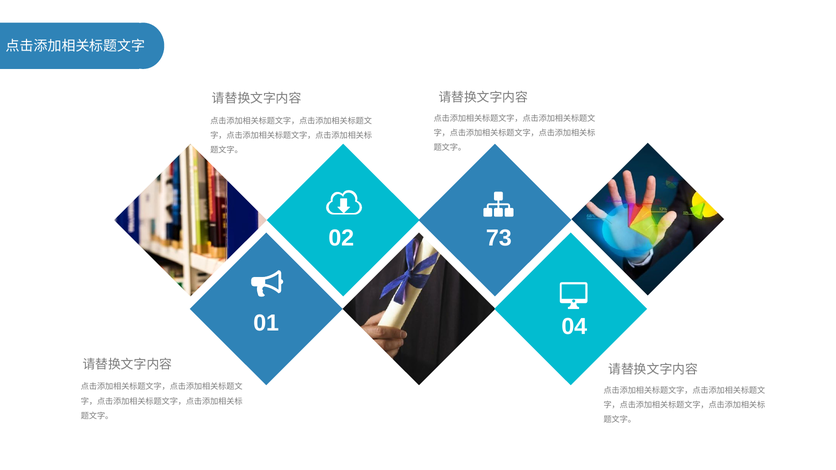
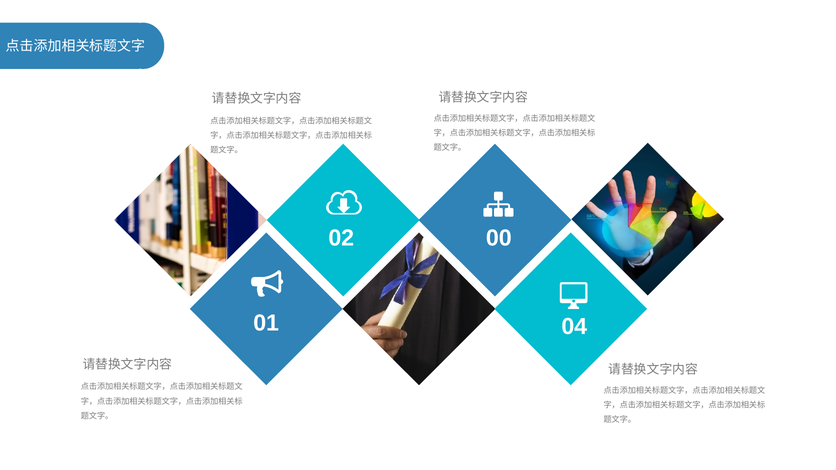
73: 73 -> 00
